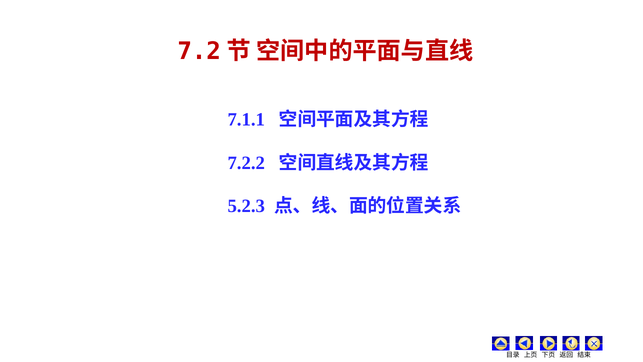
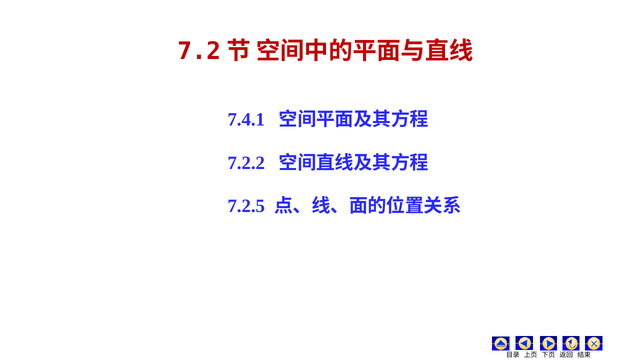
7.1.1: 7.1.1 -> 7.4.1
5.2.3: 5.2.3 -> 7.2.5
